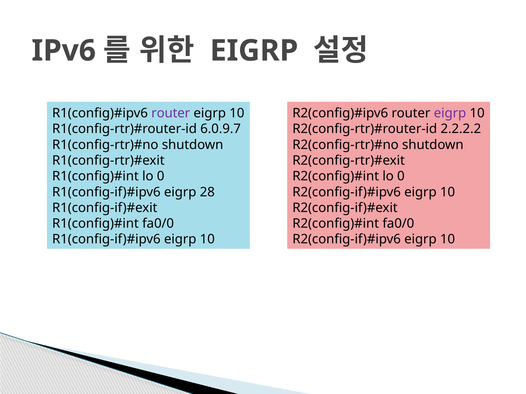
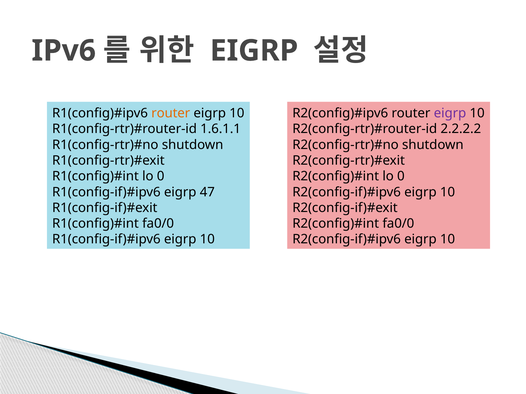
router at (171, 113) colour: purple -> orange
6.0.9.7: 6.0.9.7 -> 1.6.1.1
28: 28 -> 47
